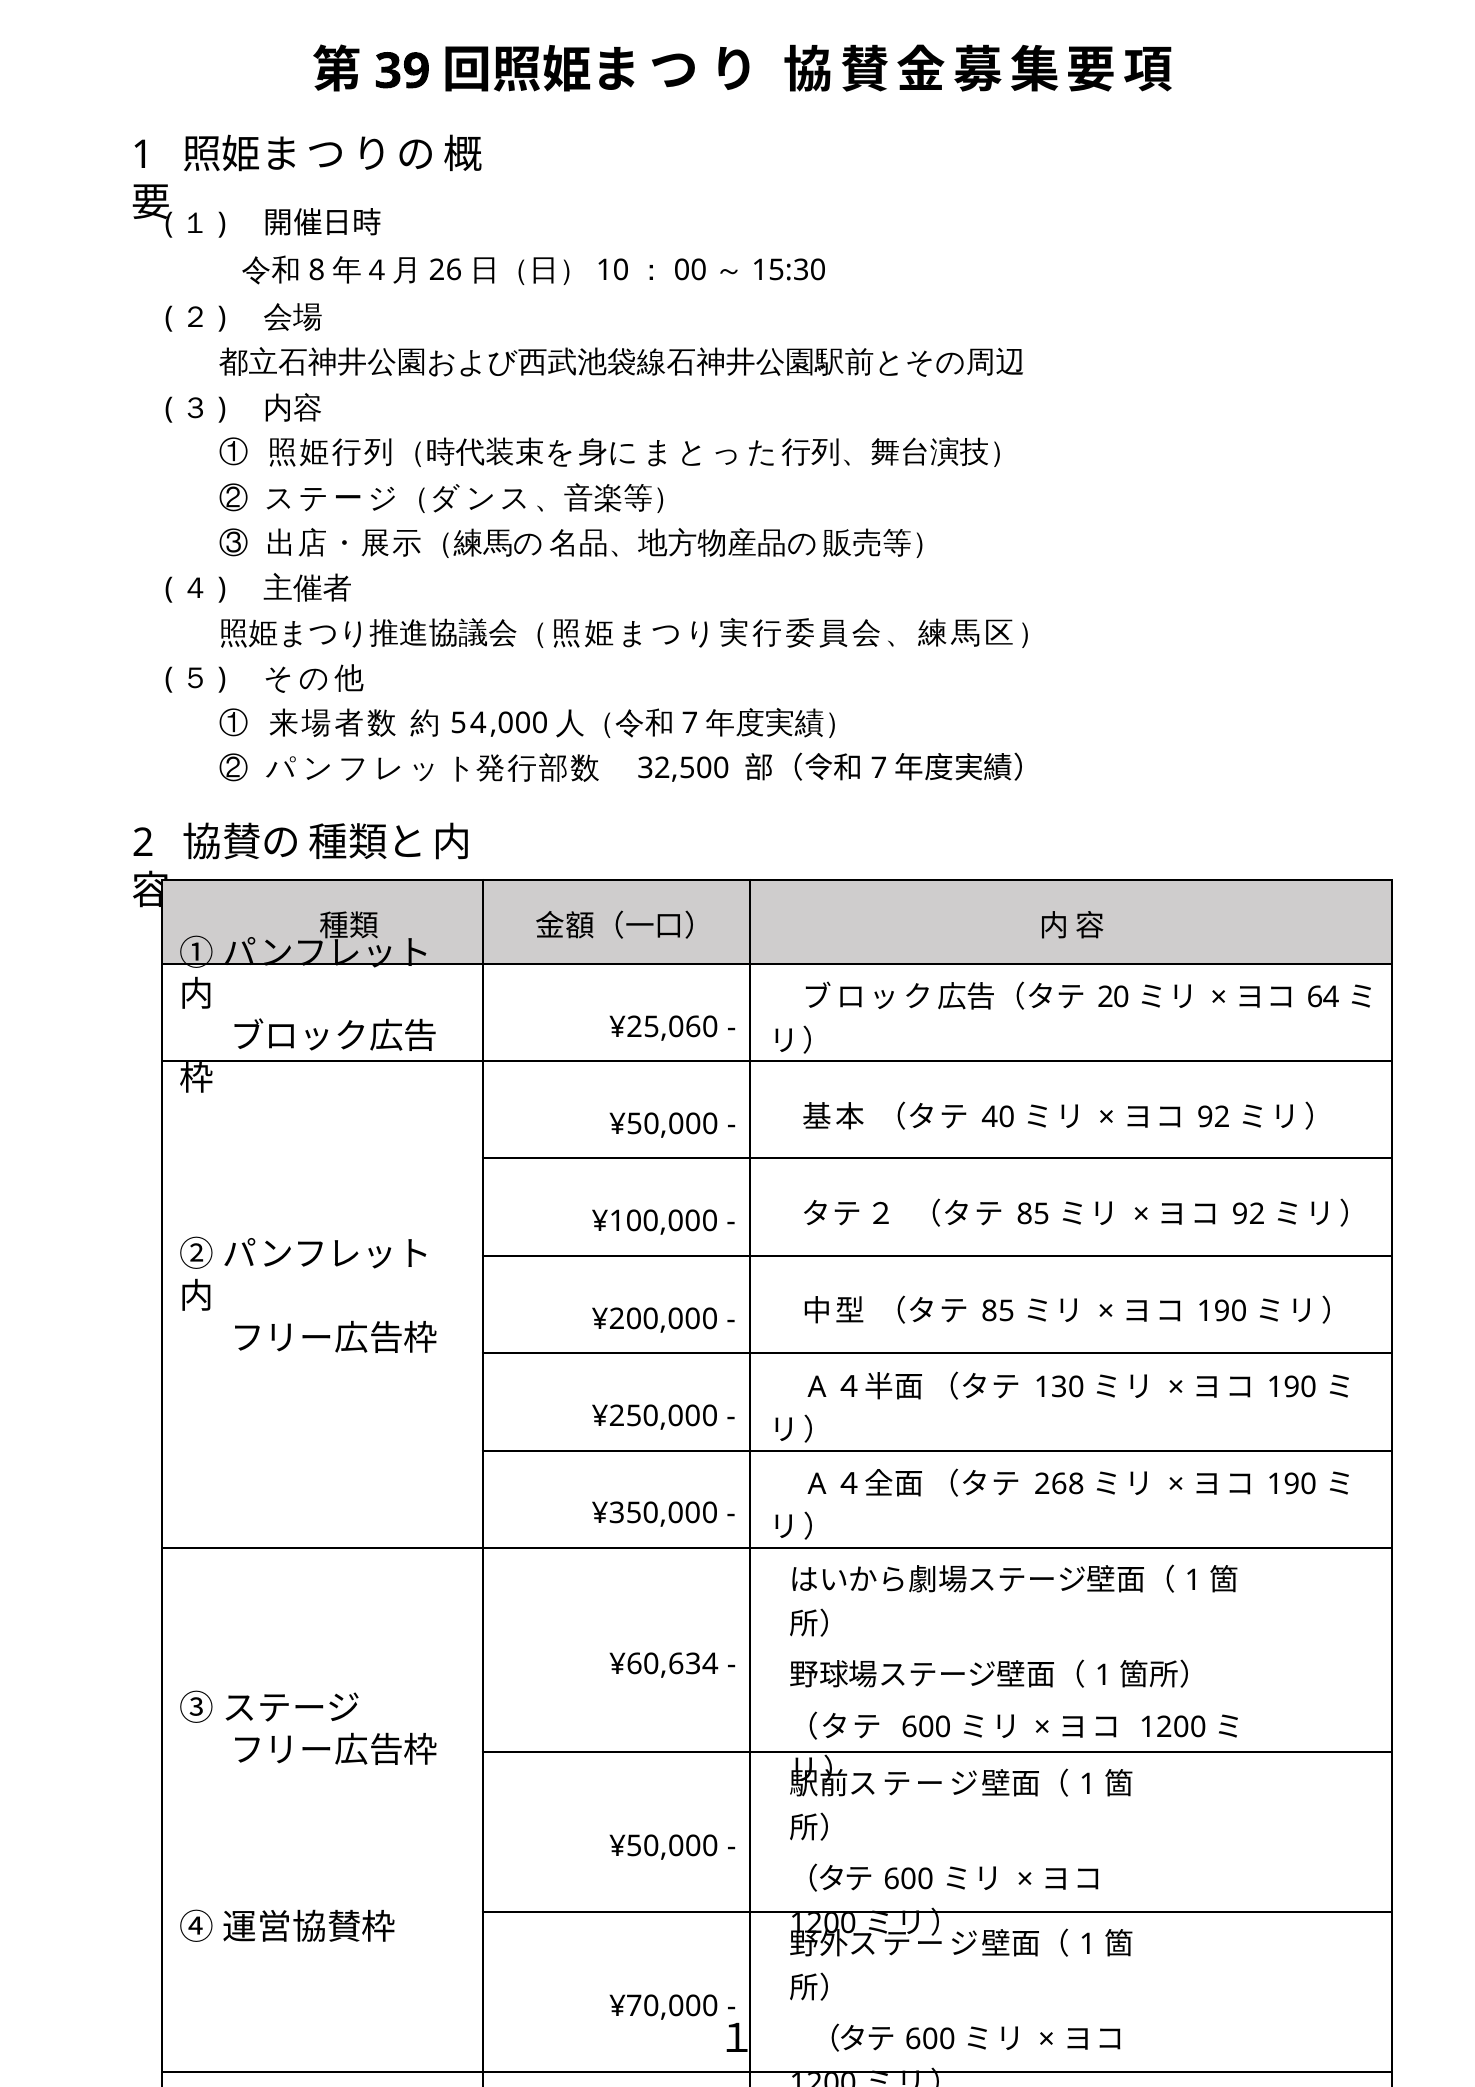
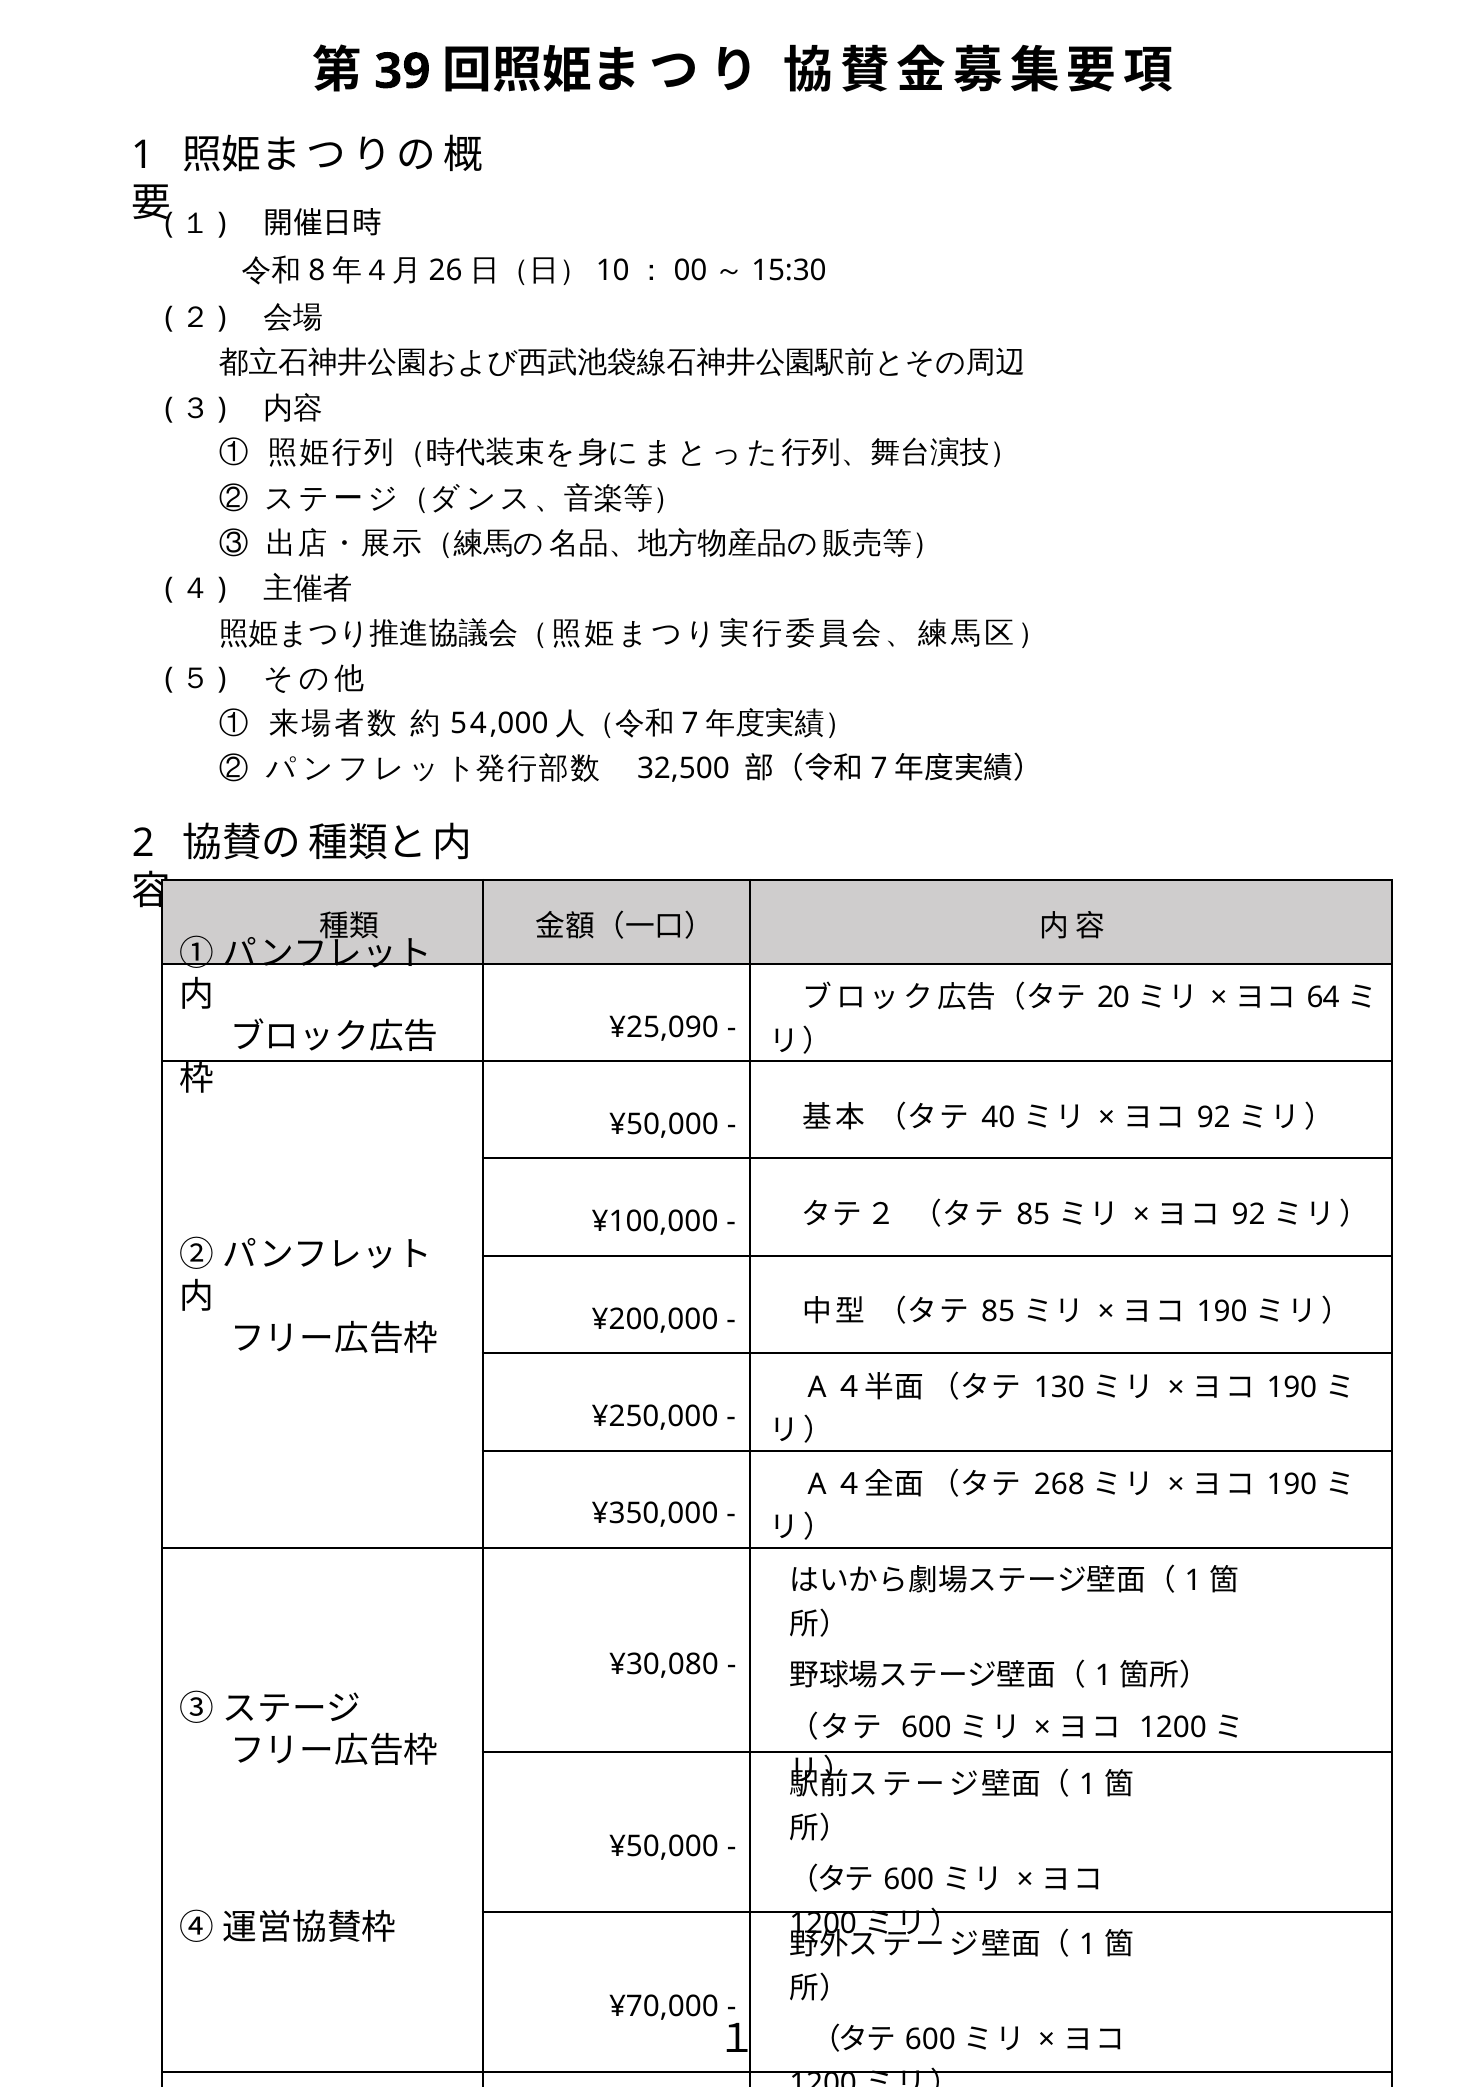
¥25,060: ¥25,060 -> ¥25,090
¥60,634: ¥60,634 -> ¥30,080
